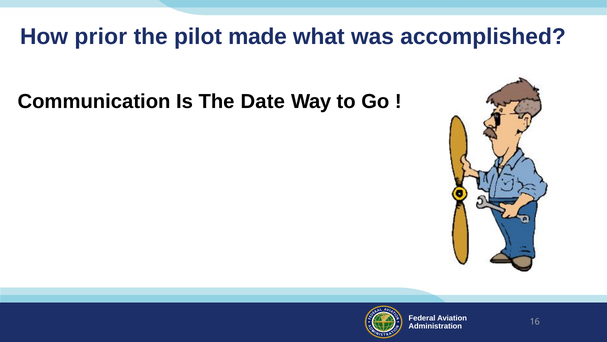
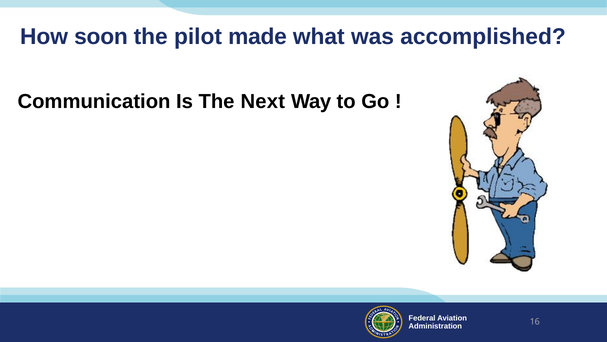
prior: prior -> soon
Date: Date -> Next
